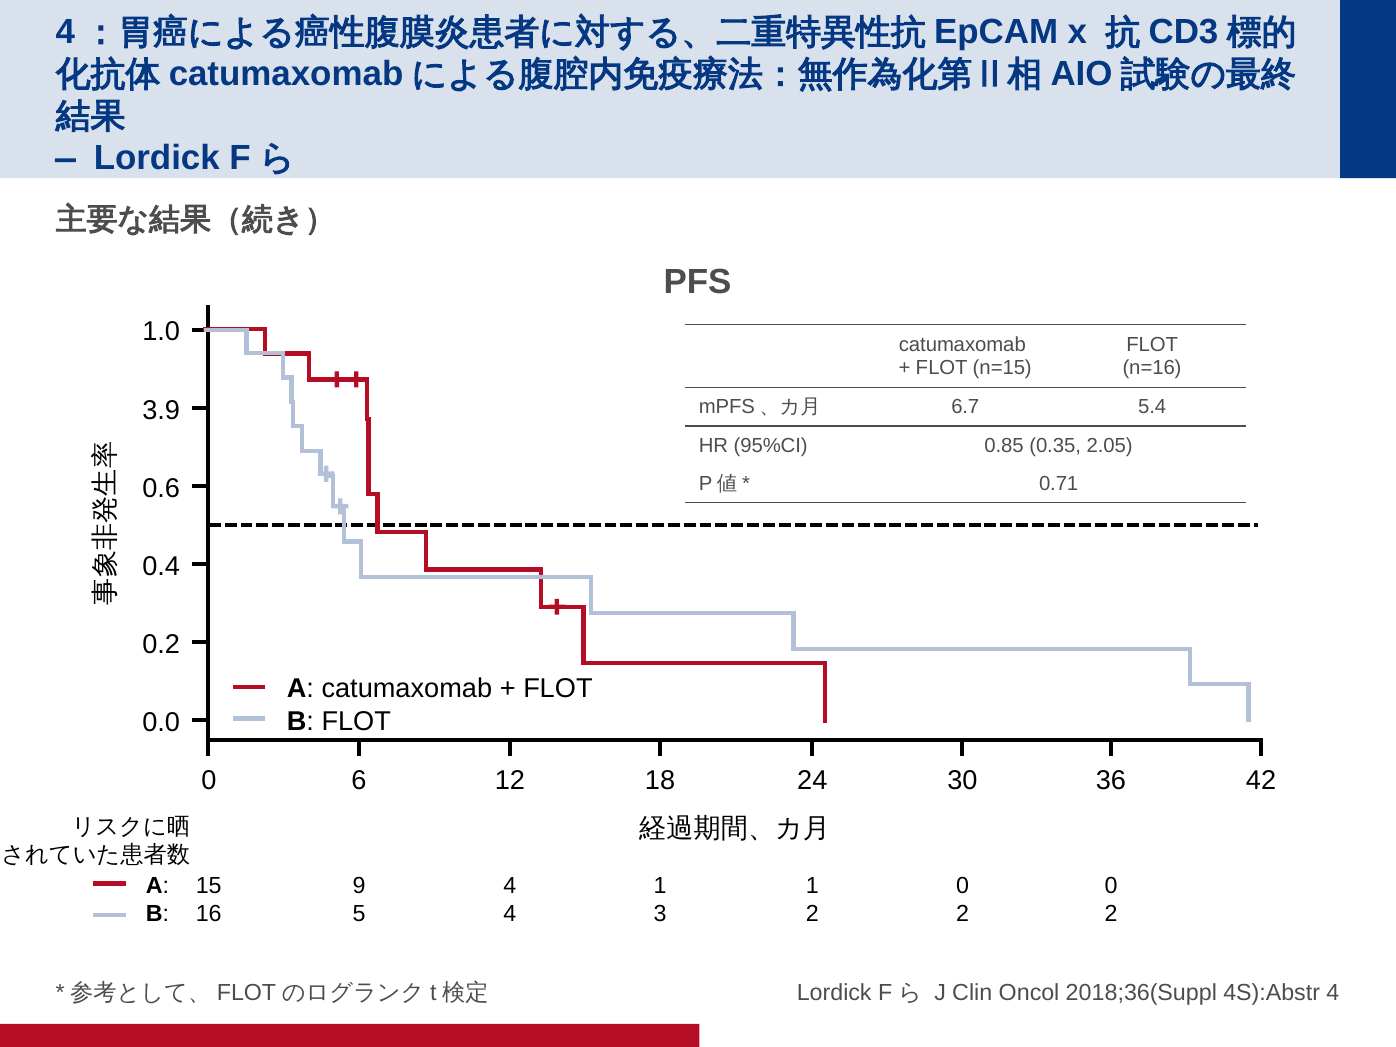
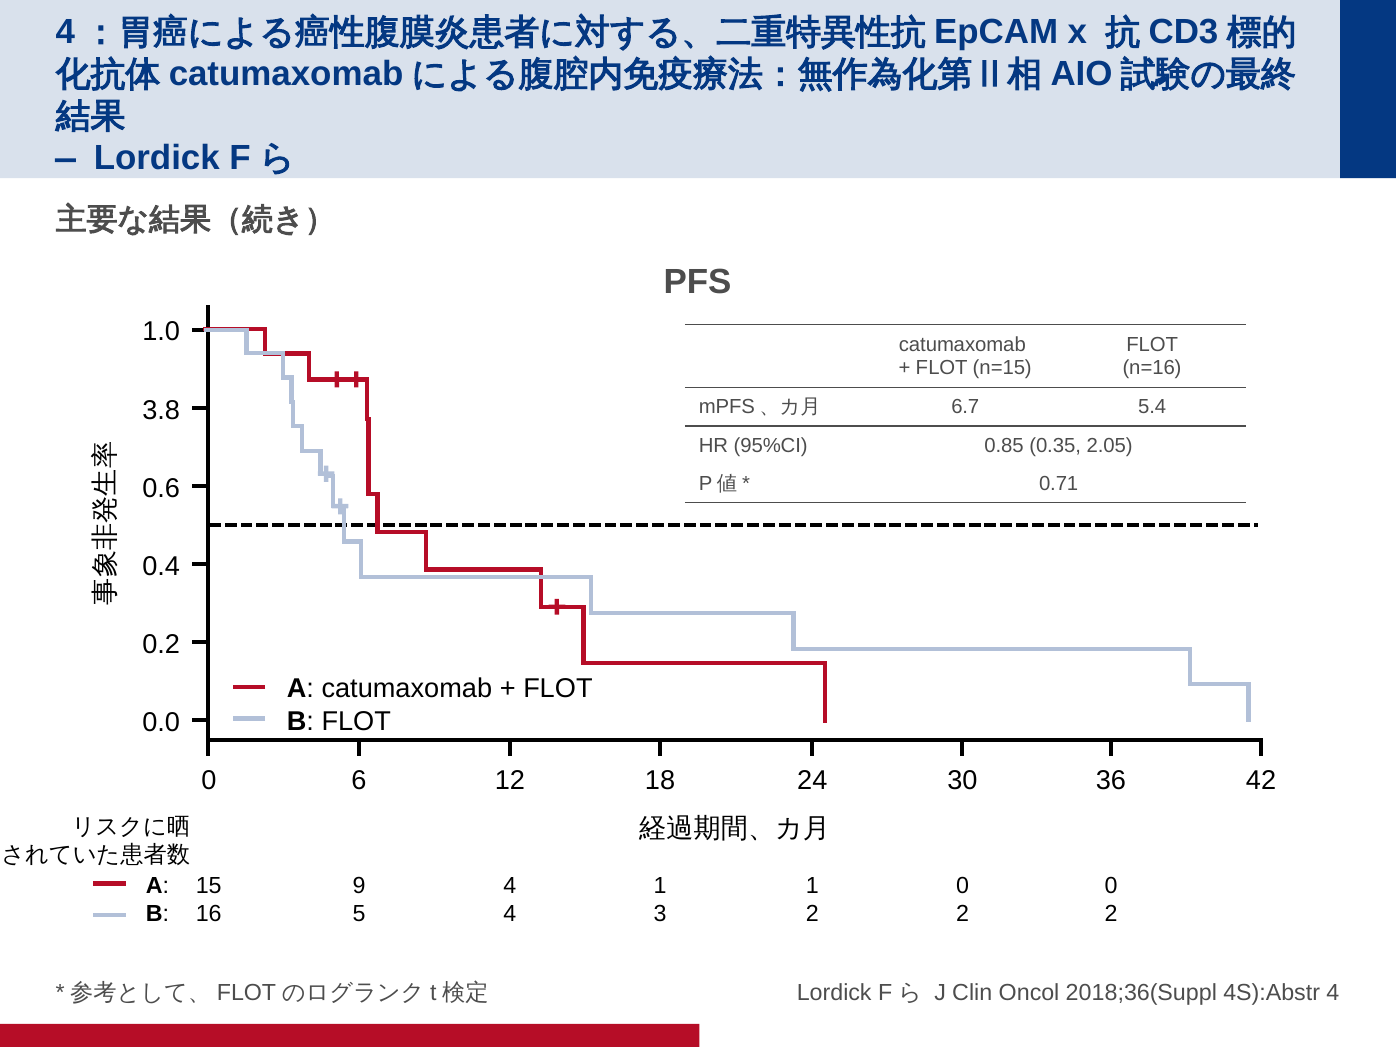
3.9: 3.9 -> 3.8
